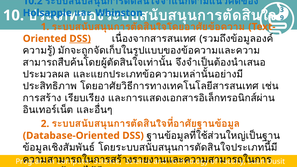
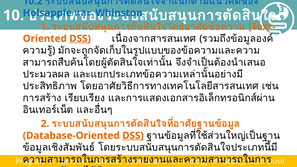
DSS at (133, 136) underline: none -> present
